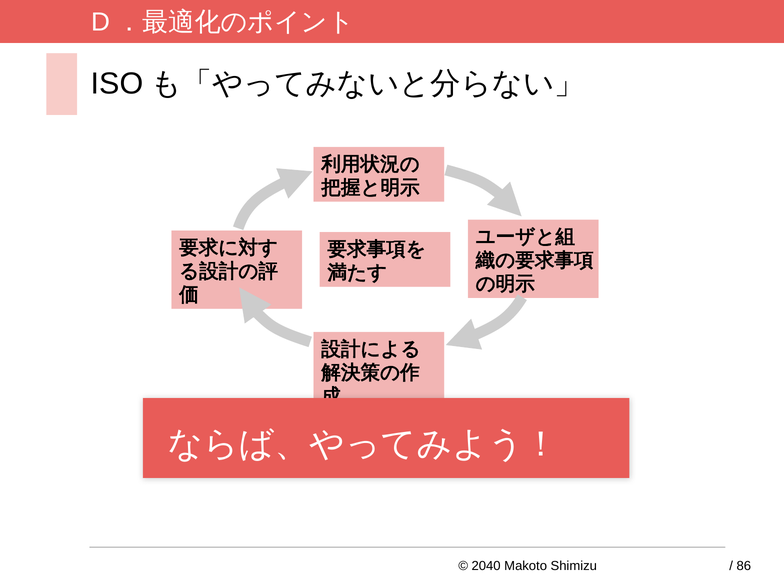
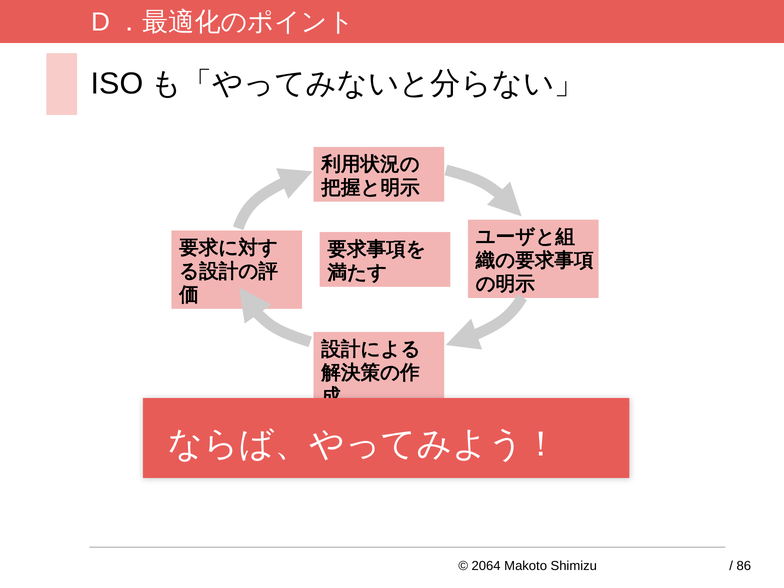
2040: 2040 -> 2064
